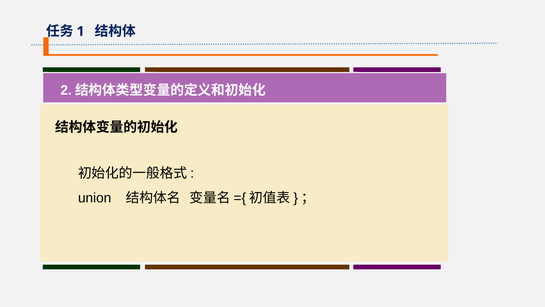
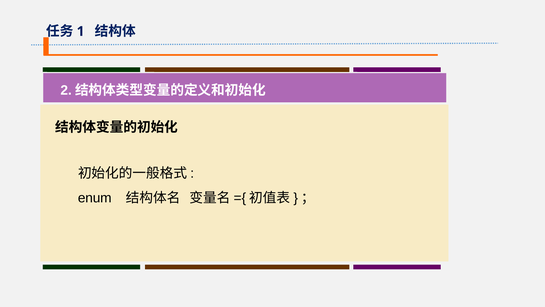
union: union -> enum
